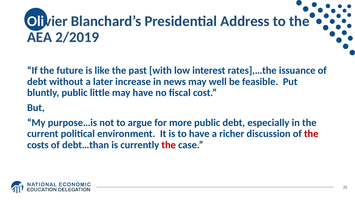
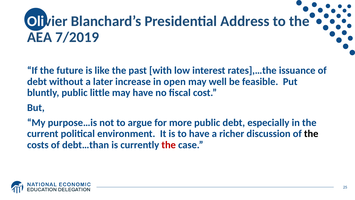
2/2019: 2/2019 -> 7/2019
news: news -> open
the at (311, 134) colour: red -> black
